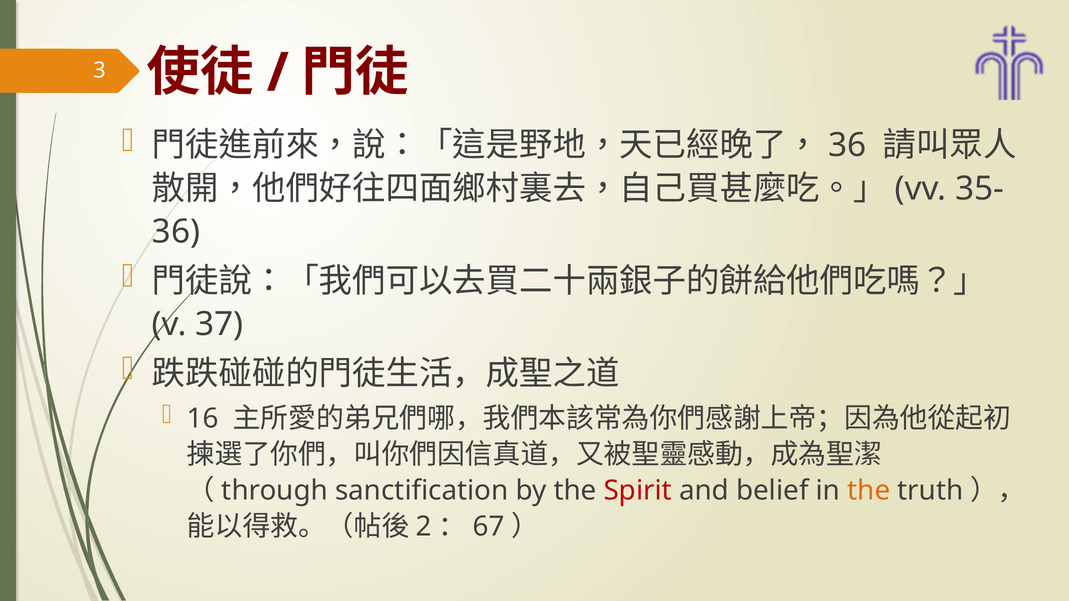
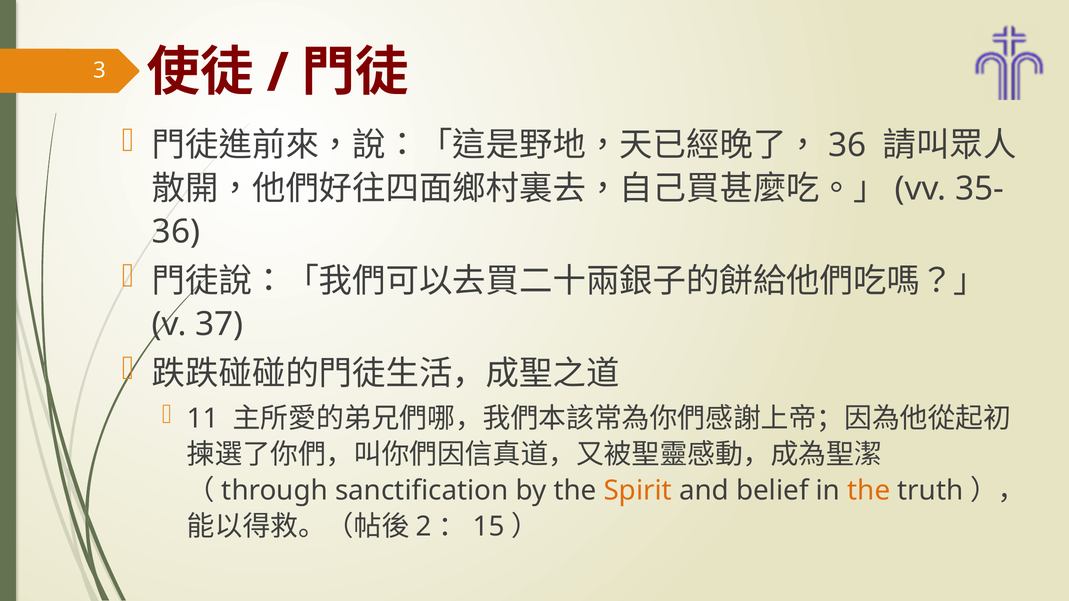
16: 16 -> 11
Spirit colour: red -> orange
67: 67 -> 15
